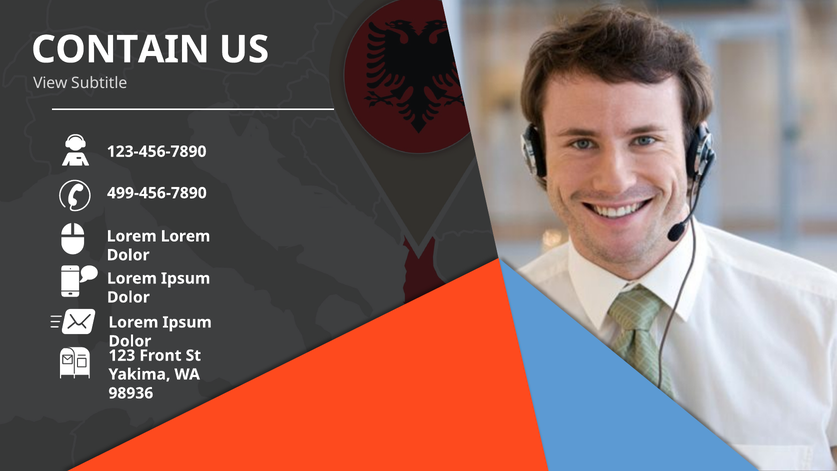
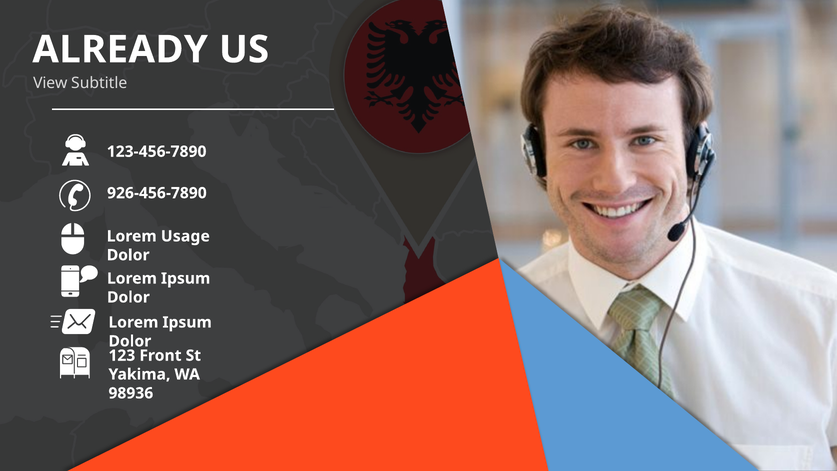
CONTAIN: CONTAIN -> ALREADY
499-456-7890: 499-456-7890 -> 926-456-7890
Lorem Lorem: Lorem -> Usage
